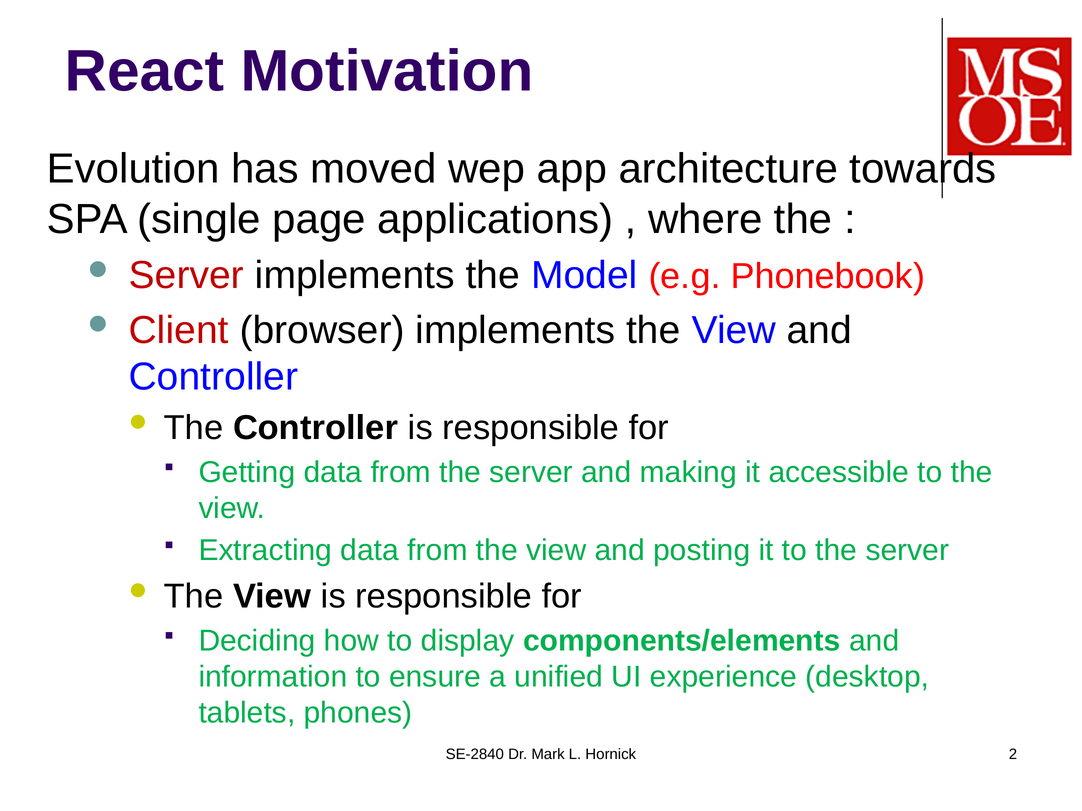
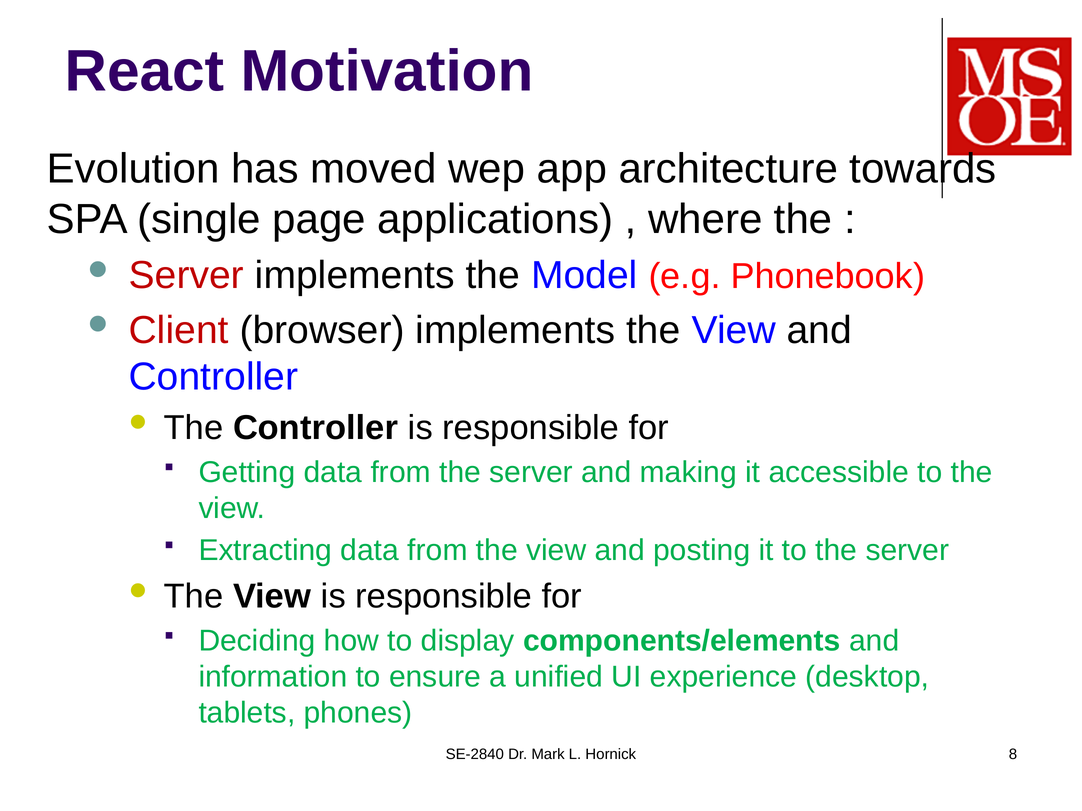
2: 2 -> 8
